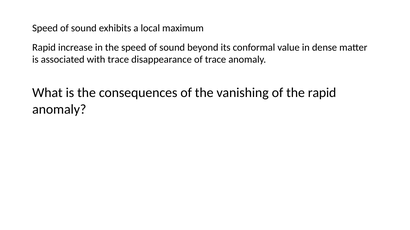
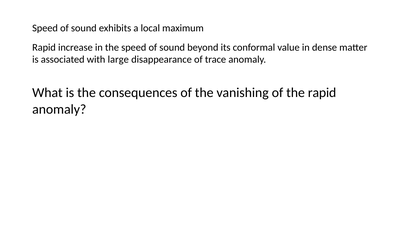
with trace: trace -> large
